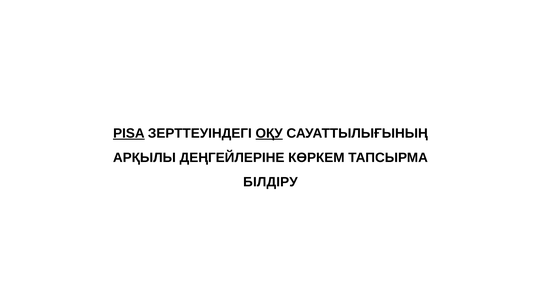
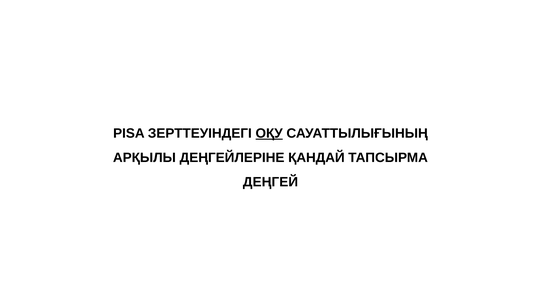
PISA underline: present -> none
КӨРКЕМ: КӨРКЕМ -> ҚАНДАЙ
БІЛДІРУ: БІЛДІРУ -> ДЕҢГЕЙ
